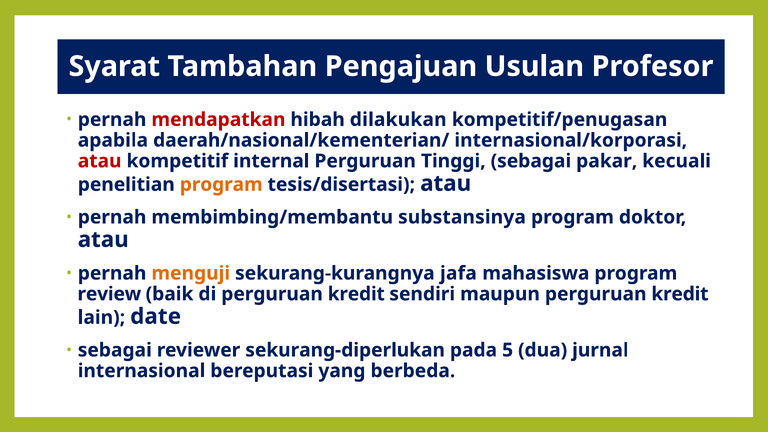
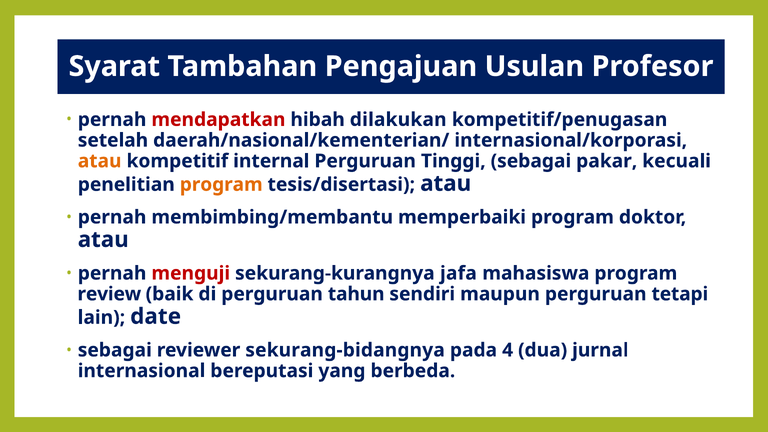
apabila: apabila -> setelah
atau at (100, 161) colour: red -> orange
substansinya: substansinya -> memperbaiki
menguji colour: orange -> red
di perguruan kredit: kredit -> tahun
maupun perguruan kredit: kredit -> tetapi
sekurang-diperlukan: sekurang-diperlukan -> sekurang-bidangnya
5: 5 -> 4
